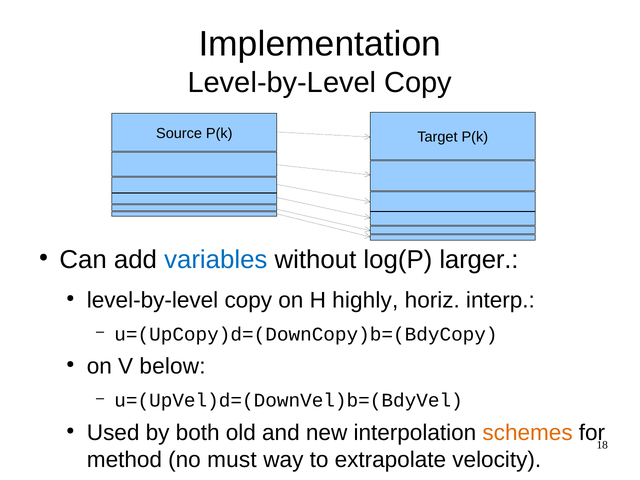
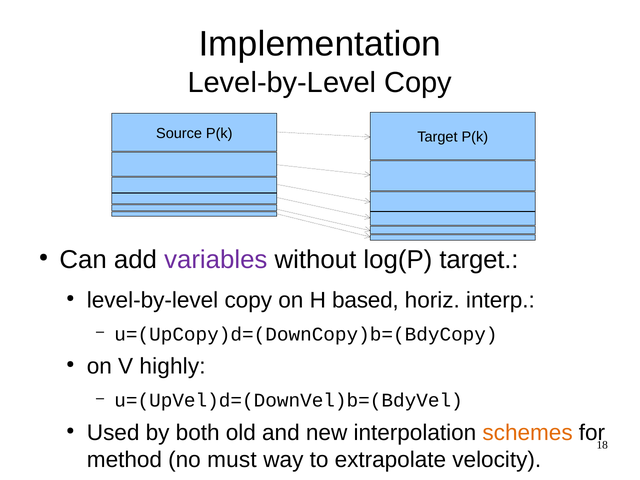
variables colour: blue -> purple
log(P larger: larger -> target
highly: highly -> based
below: below -> highly
